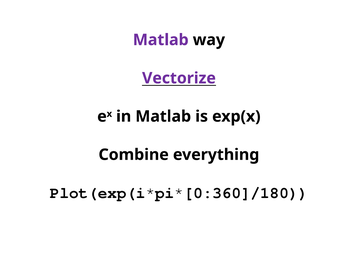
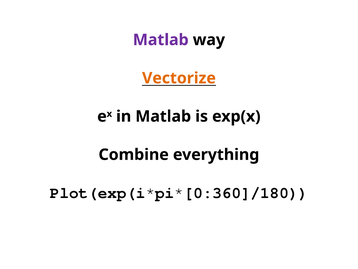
Vectorize colour: purple -> orange
